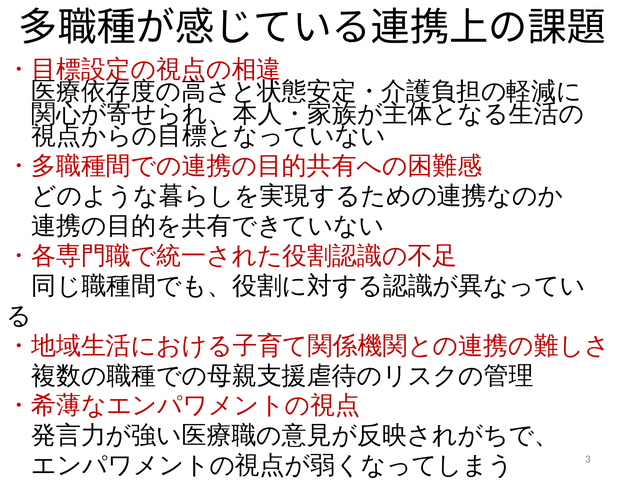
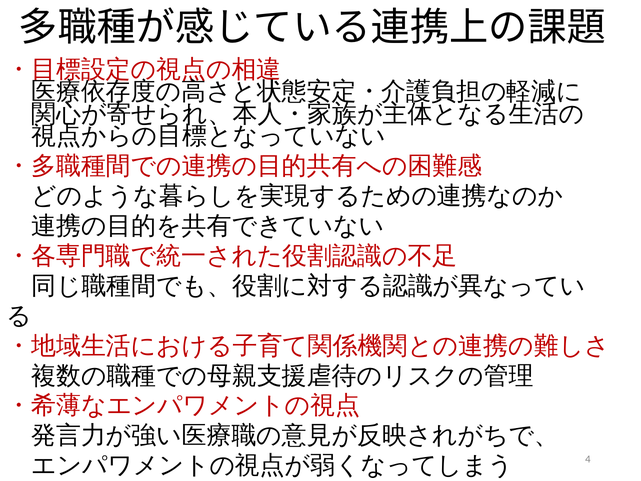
3: 3 -> 4
